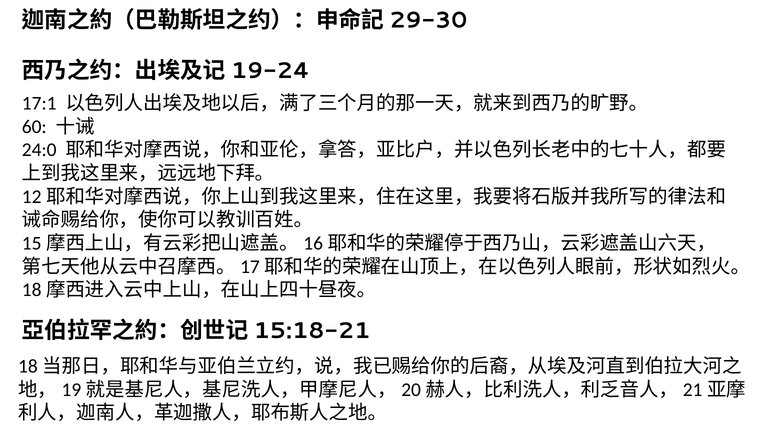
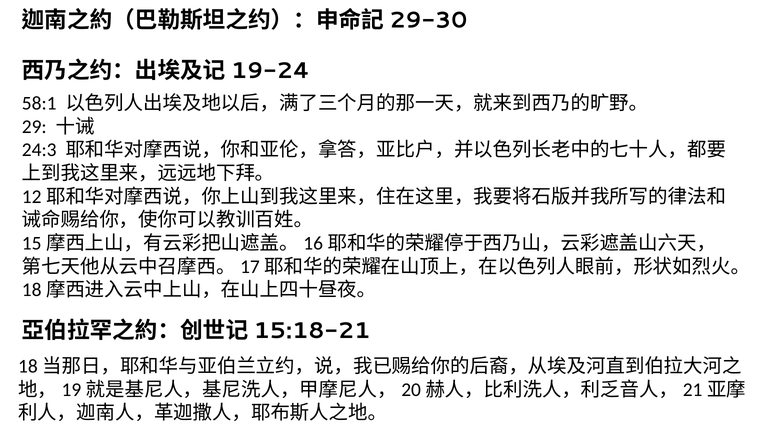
17:1: 17:1 -> 58:1
60: 60 -> 29
24:0: 24:0 -> 24:3
